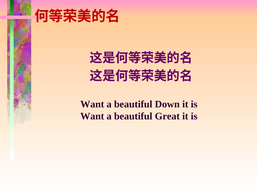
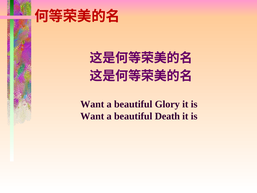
Down: Down -> Glory
Great: Great -> Death
